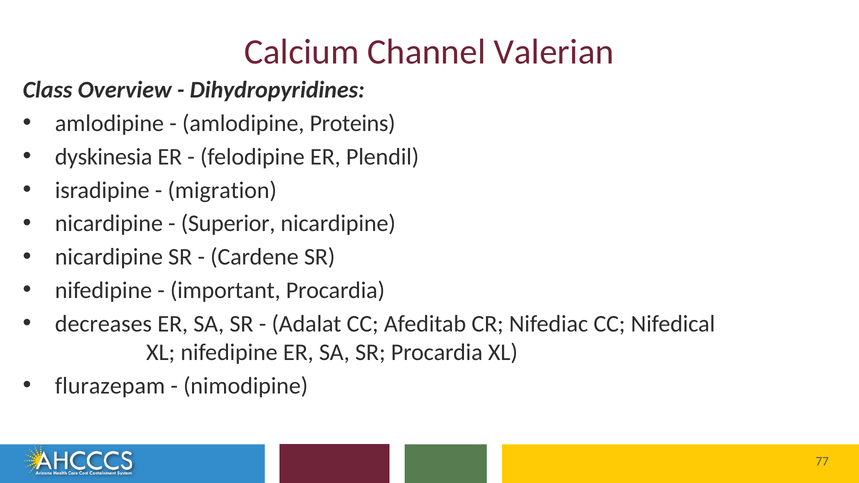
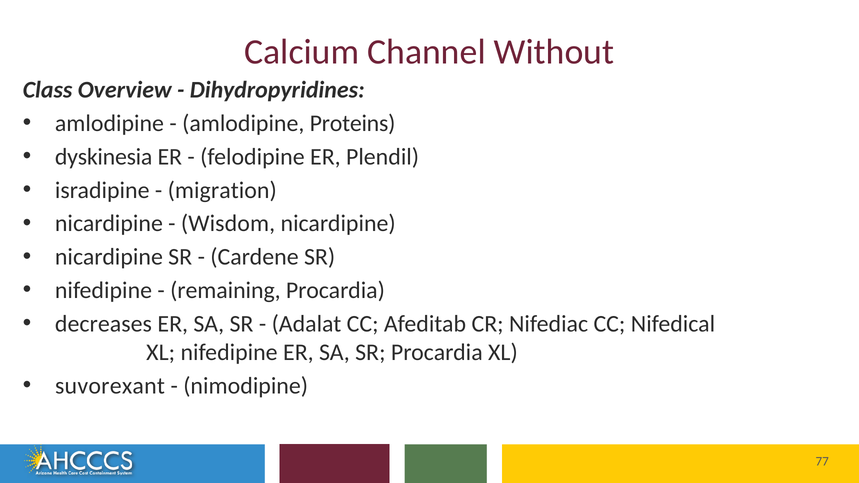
Valerian: Valerian -> Without
Superior: Superior -> Wisdom
important: important -> remaining
flurazepam: flurazepam -> suvorexant
